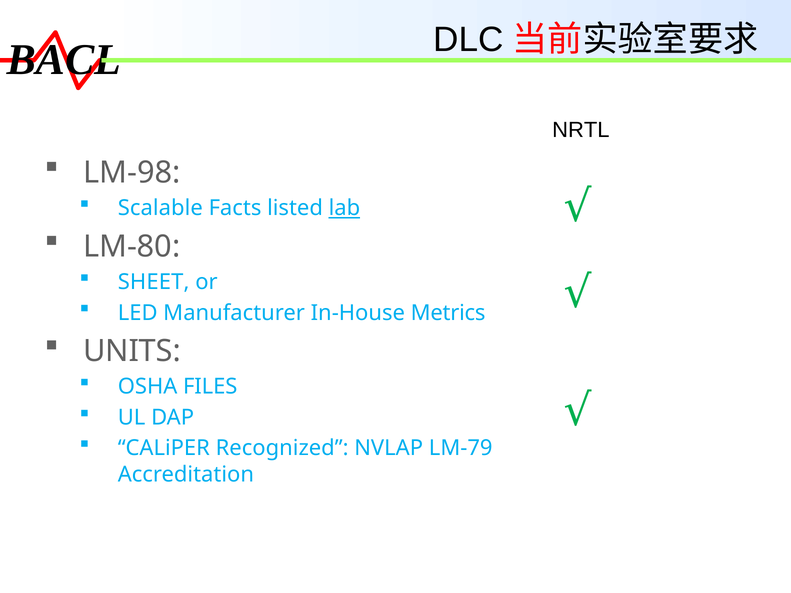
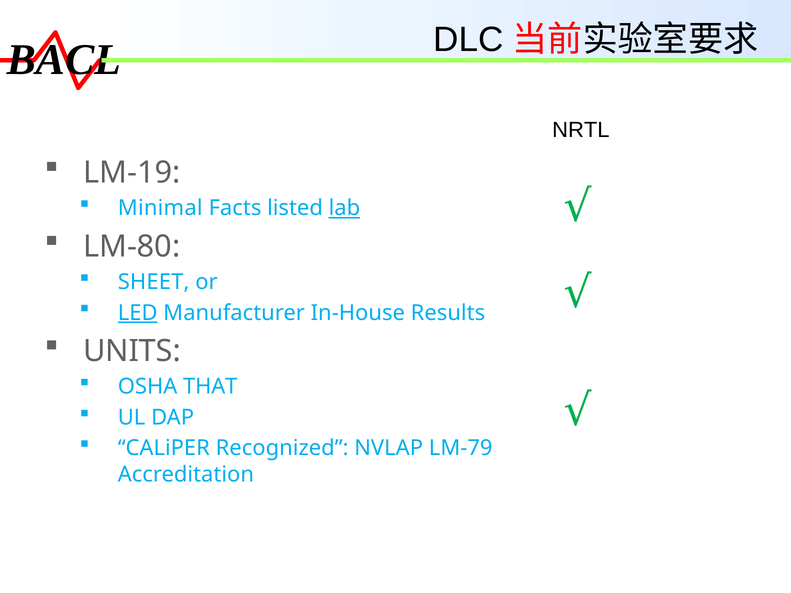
LM-98: LM-98 -> LM-19
Scalable: Scalable -> Minimal
LED underline: none -> present
Metrics: Metrics -> Results
FILES: FILES -> THAT
